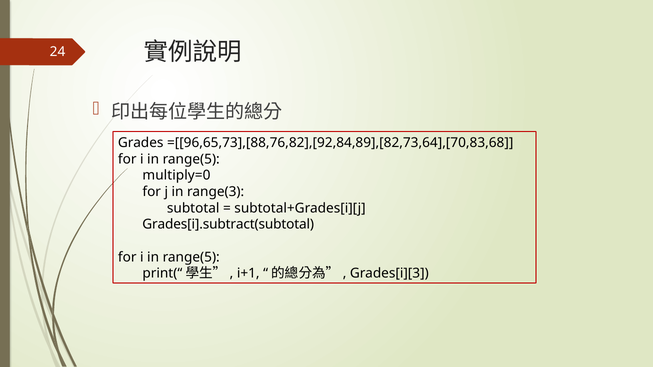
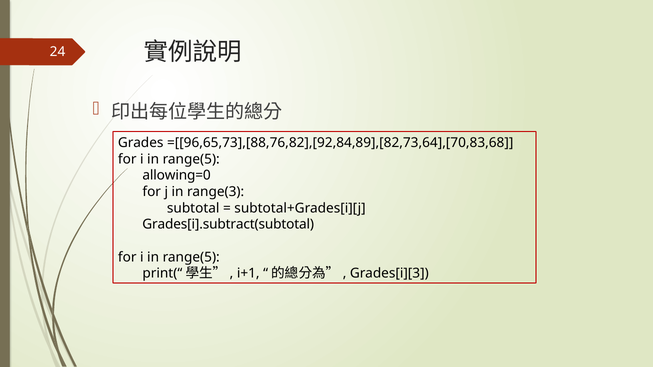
multiply=0: multiply=0 -> allowing=0
